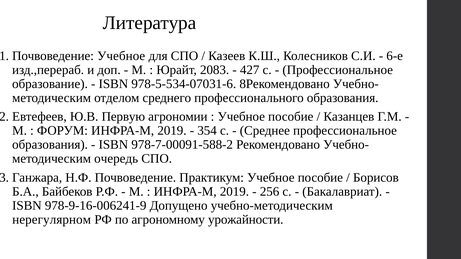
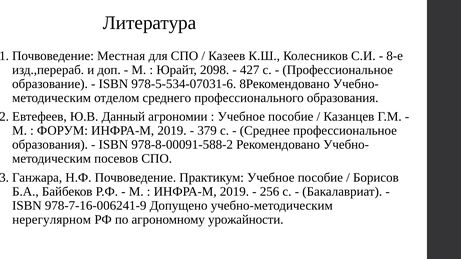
Почвоведение Учебное: Учебное -> Местная
6-е: 6-е -> 8-е
2083: 2083 -> 2098
Первую: Первую -> Данный
354: 354 -> 379
978-7-00091-588-2: 978-7-00091-588-2 -> 978-8-00091-588-2
очередь: очередь -> посевов
978-9-16-006241-9: 978-9-16-006241-9 -> 978-7-16-006241-9
